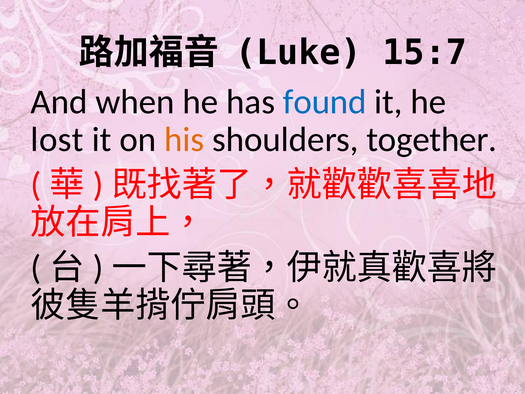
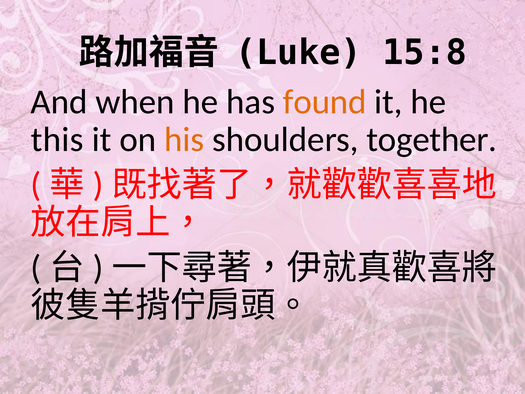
15:7: 15:7 -> 15:8
found colour: blue -> orange
lost: lost -> this
